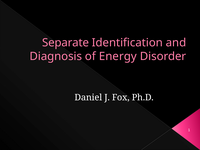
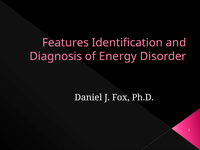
Separate: Separate -> Features
